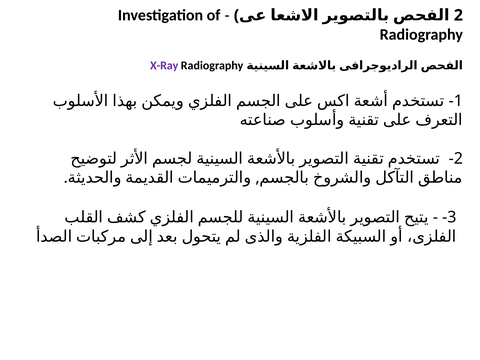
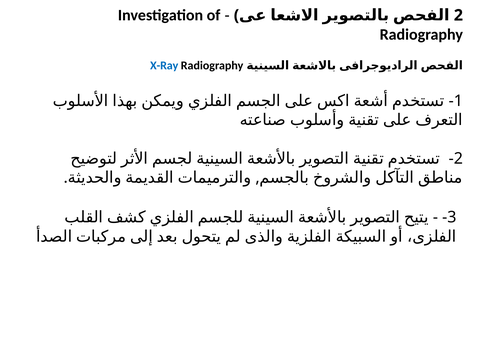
X-Ray colour: purple -> blue
